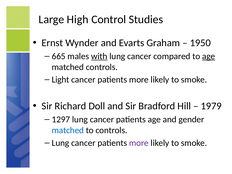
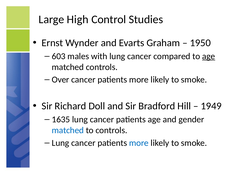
665: 665 -> 603
with underline: present -> none
Light: Light -> Over
1979: 1979 -> 1949
1297: 1297 -> 1635
more at (139, 143) colour: purple -> blue
